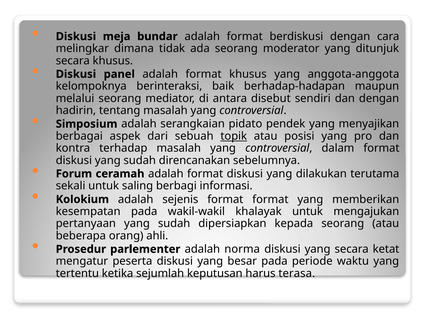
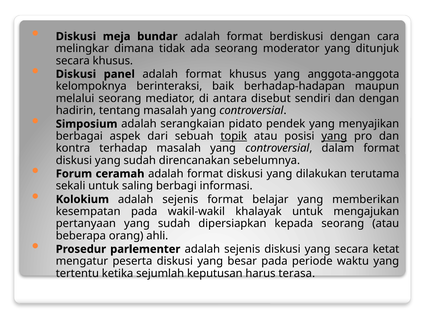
yang at (334, 136) underline: none -> present
format format: format -> belajar
parlementer adalah norma: norma -> sejenis
